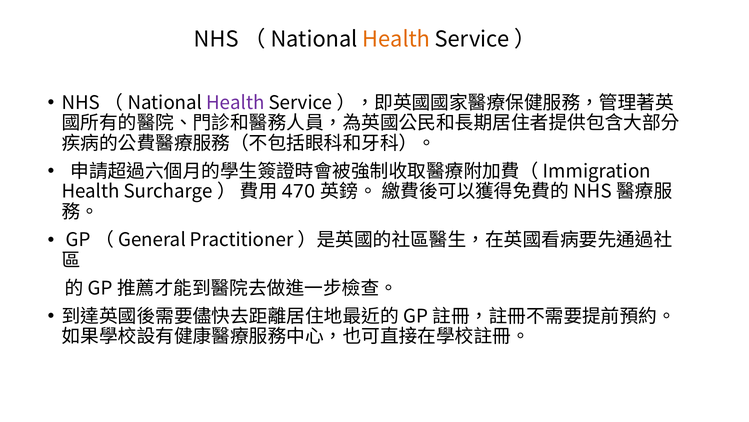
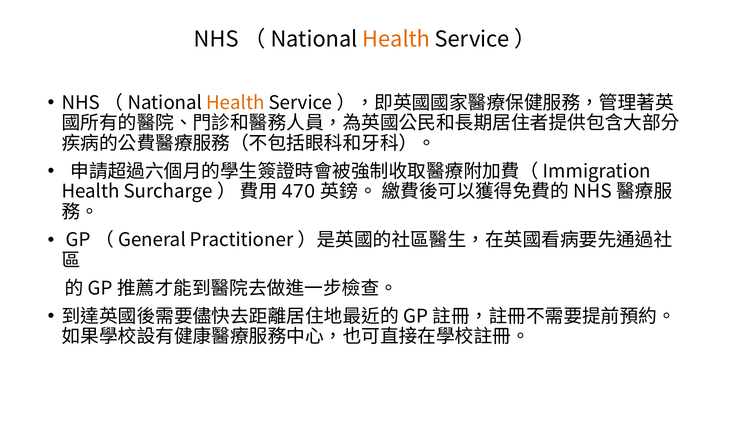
Health at (235, 103) colour: purple -> orange
